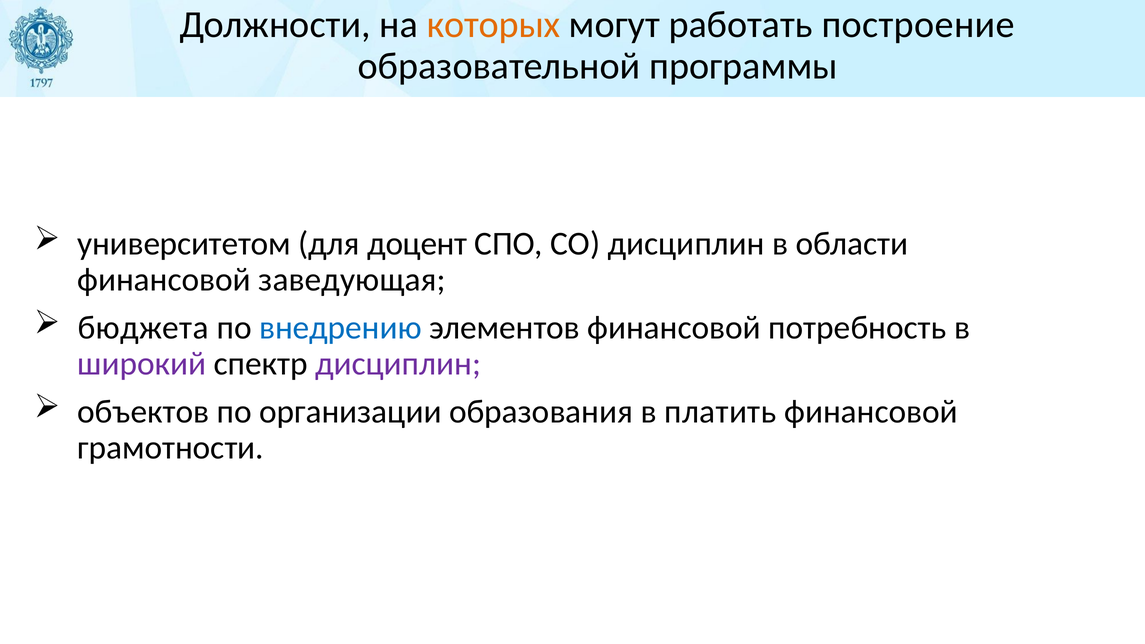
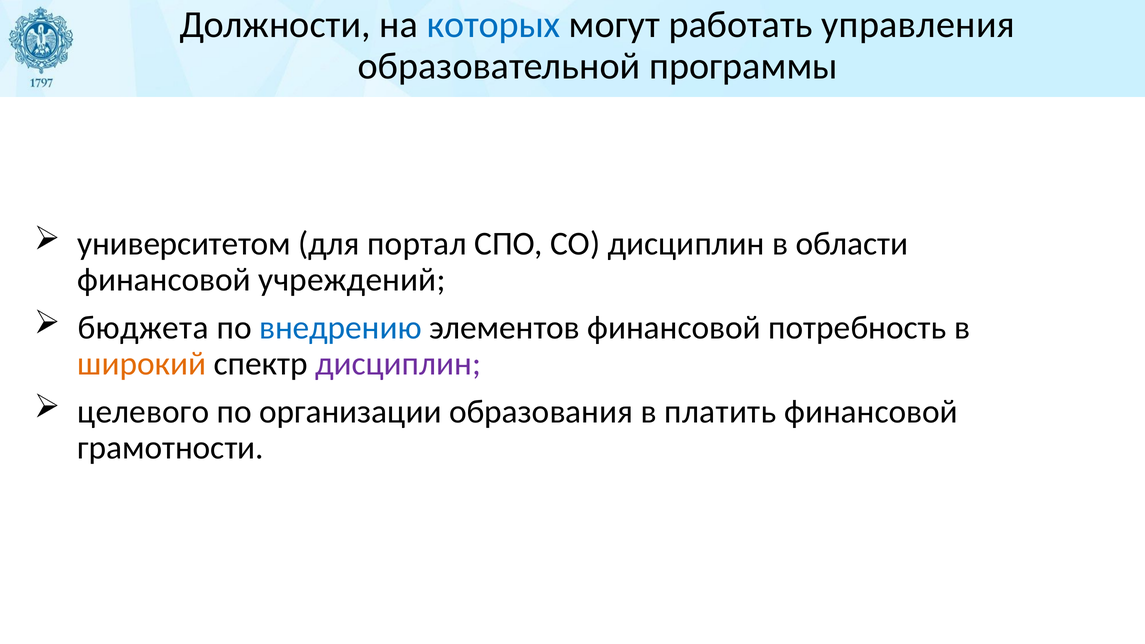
которых colour: orange -> blue
построение: построение -> управления
доцент: доцент -> портал
заведующая: заведующая -> учреждений
широкий colour: purple -> orange
объектов: объектов -> целевого
